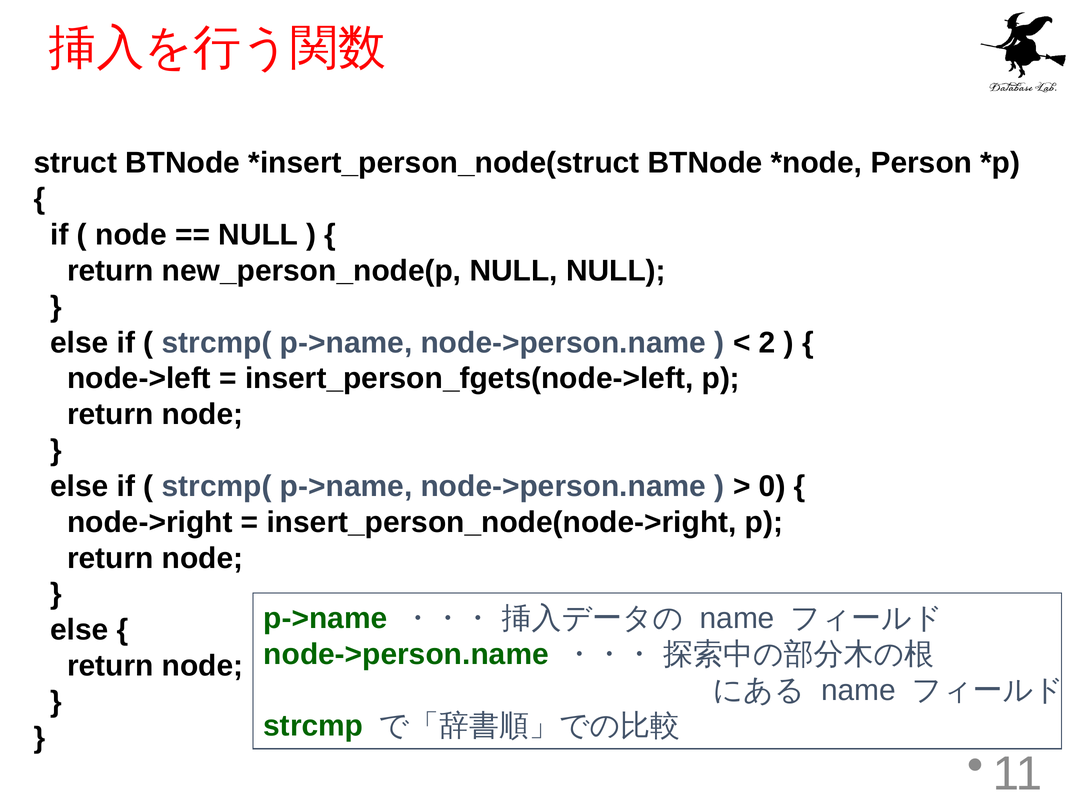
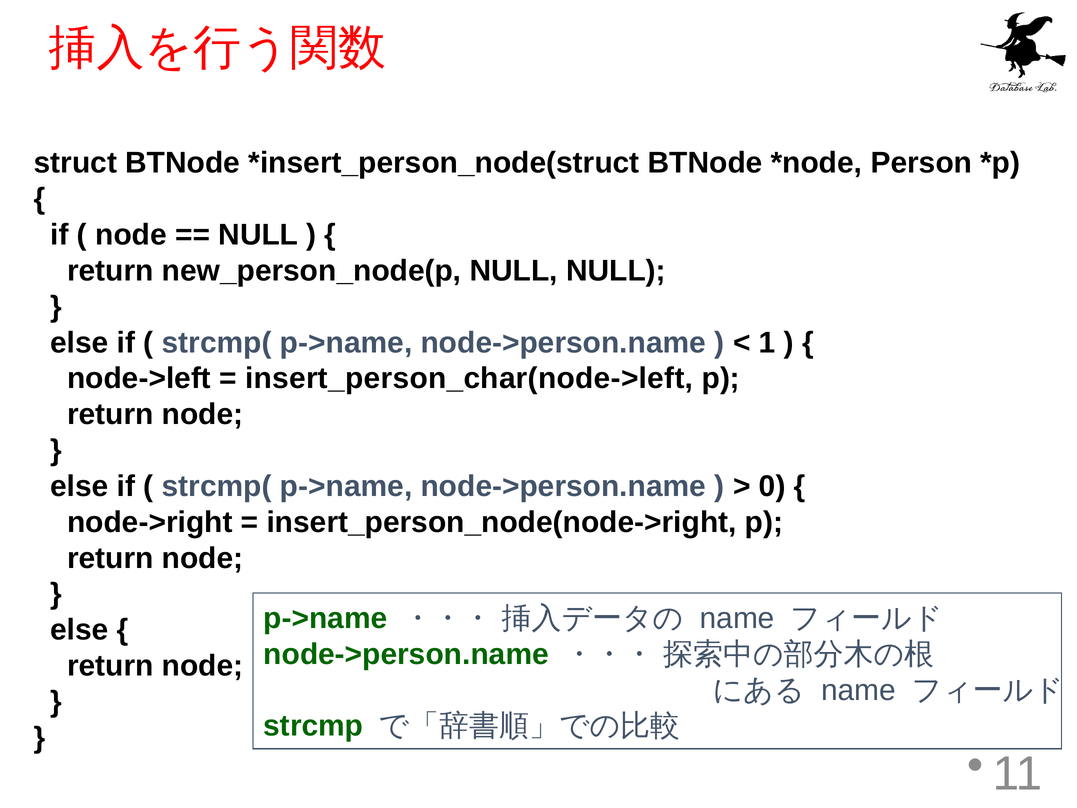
2: 2 -> 1
insert_person_fgets(node->left: insert_person_fgets(node->left -> insert_person_char(node->left
